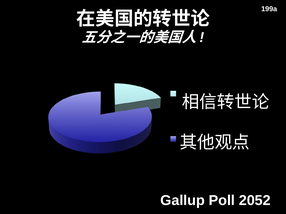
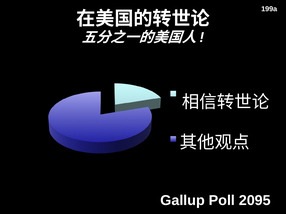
2052: 2052 -> 2095
